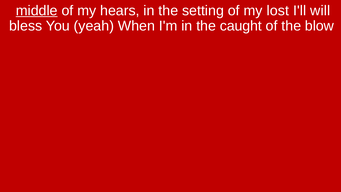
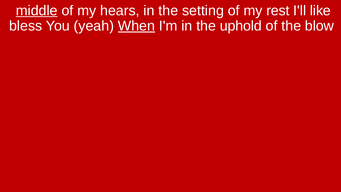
lost: lost -> rest
will: will -> like
When underline: none -> present
caught: caught -> uphold
